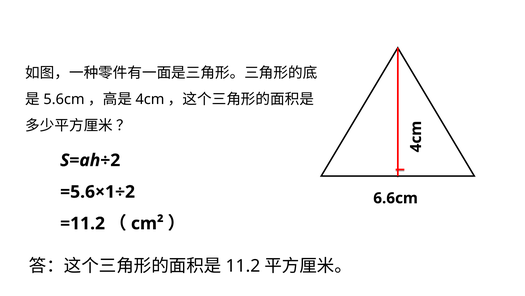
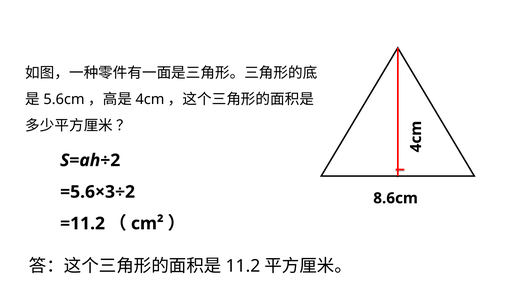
=5.6×1÷2: =5.6×1÷2 -> =5.6×3÷2
6.6cm: 6.6cm -> 8.6cm
